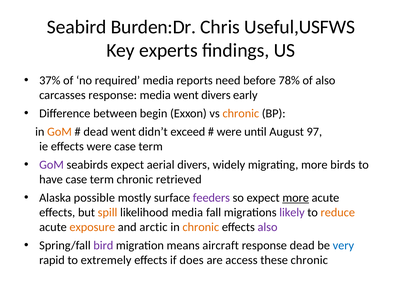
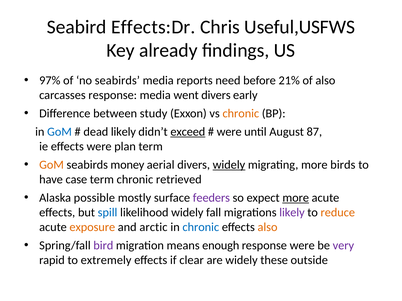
Burden:Dr: Burden:Dr -> Effects:Dr
experts: experts -> already
37%: 37% -> 97%
no required: required -> seabirds
78%: 78% -> 21%
begin: begin -> study
GoM at (59, 132) colour: orange -> blue
dead went: went -> likely
exceed underline: none -> present
97: 97 -> 87
were case: case -> plan
GoM at (52, 165) colour: purple -> orange
seabirds expect: expect -> money
widely at (229, 165) underline: none -> present
spill colour: orange -> blue
likelihood media: media -> widely
chronic at (201, 228) colour: orange -> blue
also at (268, 228) colour: purple -> orange
aircraft: aircraft -> enough
response dead: dead -> were
very colour: blue -> purple
does: does -> clear
are access: access -> widely
these chronic: chronic -> outside
